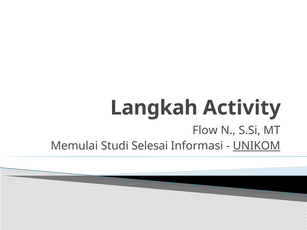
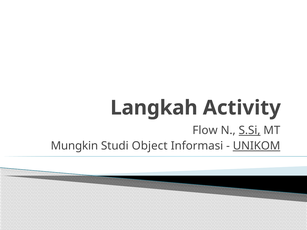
S.Si underline: none -> present
Memulai: Memulai -> Mungkin
Selesai: Selesai -> Object
